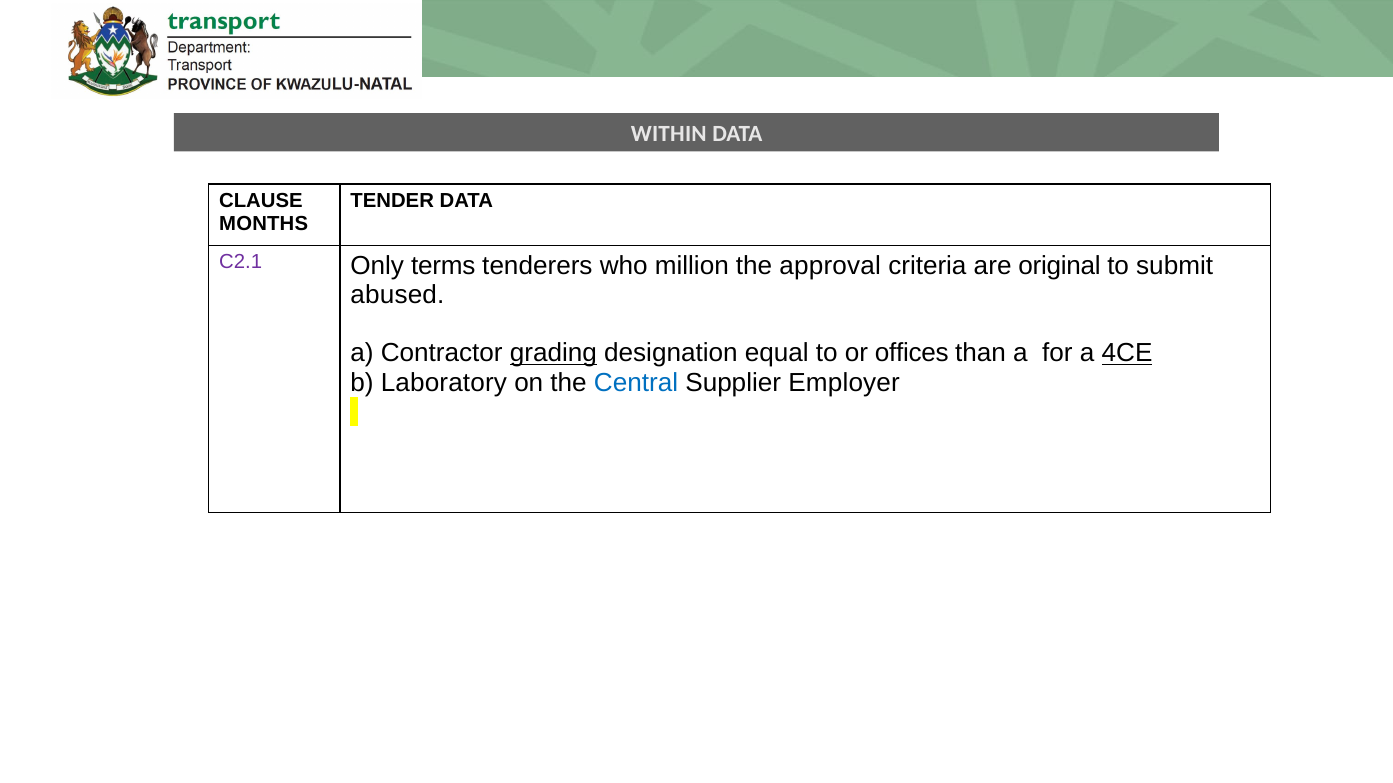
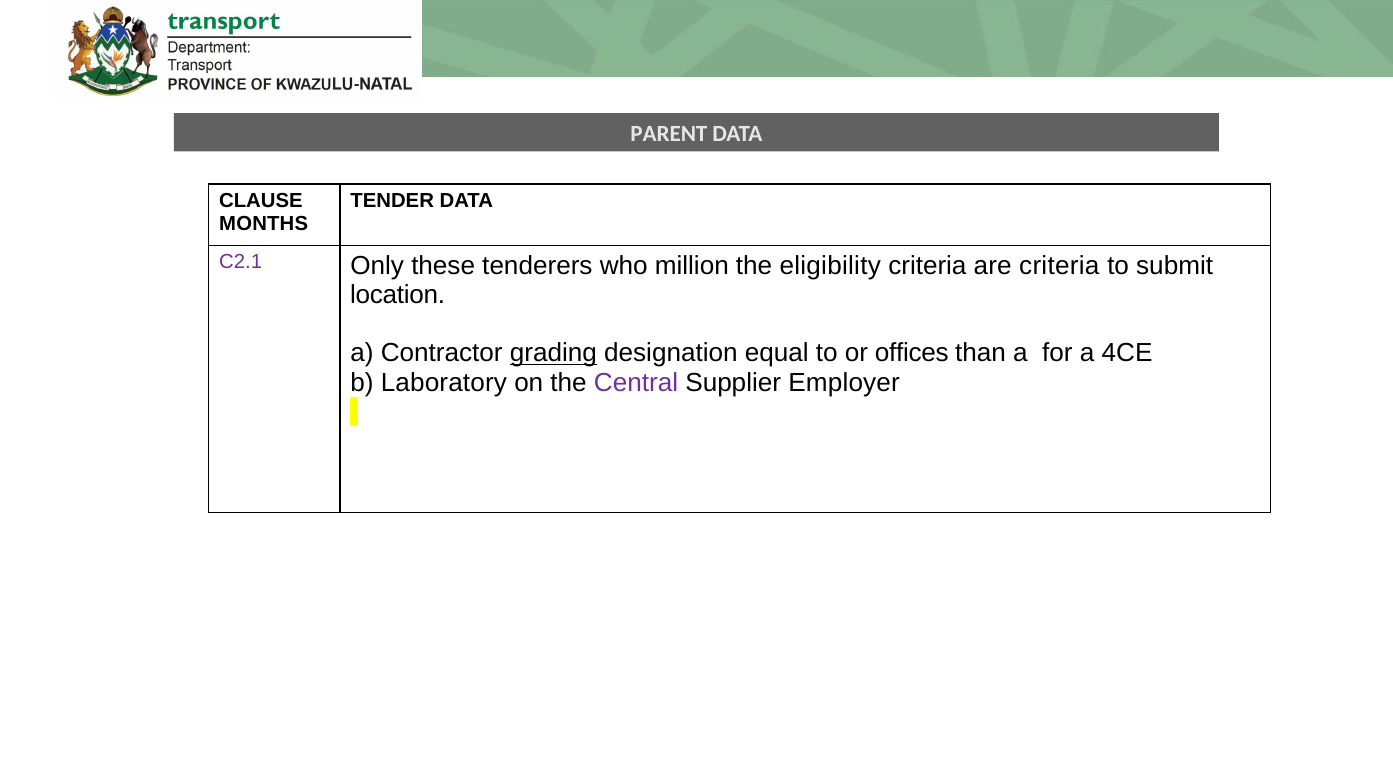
WITHIN: WITHIN -> PARENT
terms: terms -> these
approval: approval -> eligibility
are original: original -> criteria
abused: abused -> location
4CE underline: present -> none
Central colour: blue -> purple
